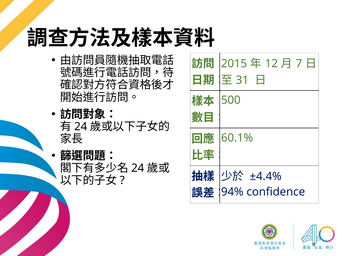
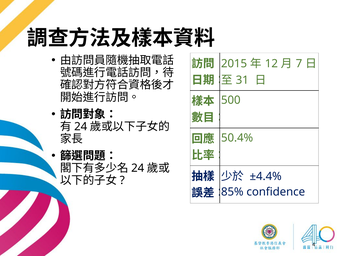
60.1%: 60.1% -> 50.4%
94%: 94% -> 85%
